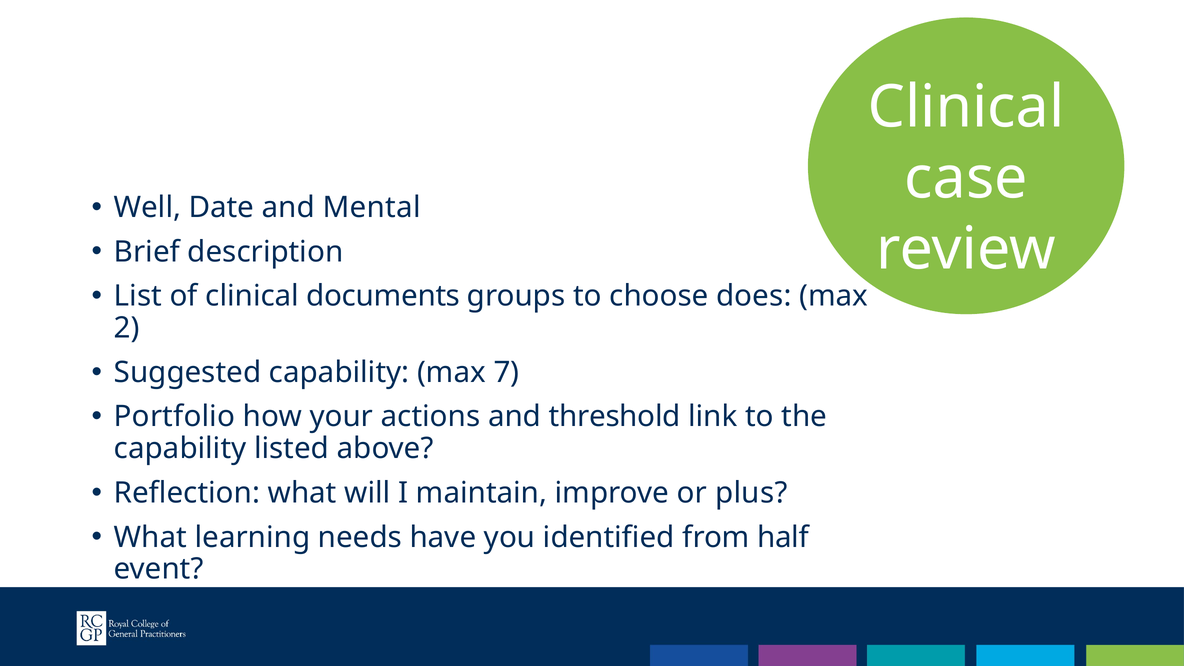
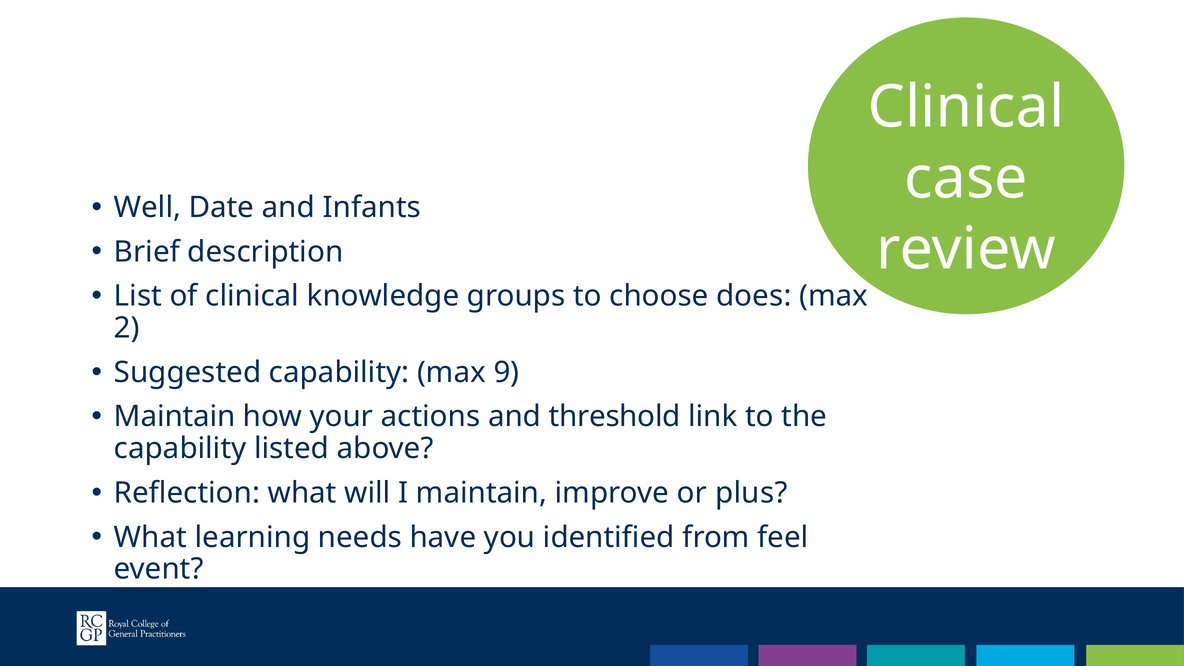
Mental: Mental -> Infants
documents: documents -> knowledge
7: 7 -> 9
Portfolio at (175, 417): Portfolio -> Maintain
half: half -> feel
